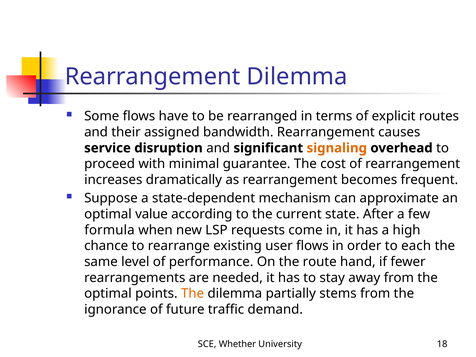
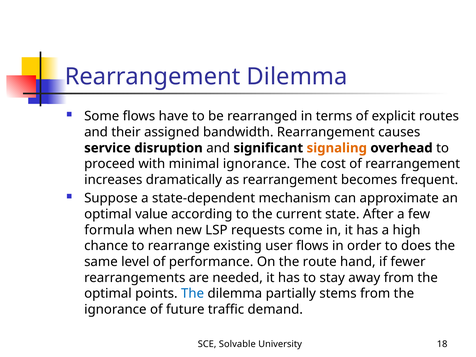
minimal guarantee: guarantee -> ignorance
each: each -> does
The at (193, 294) colour: orange -> blue
Whether: Whether -> Solvable
